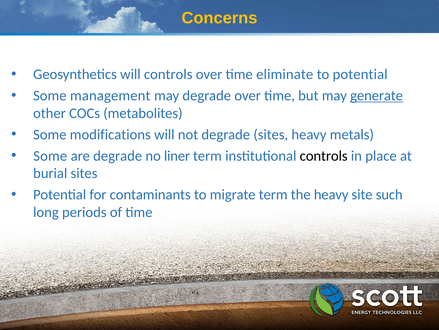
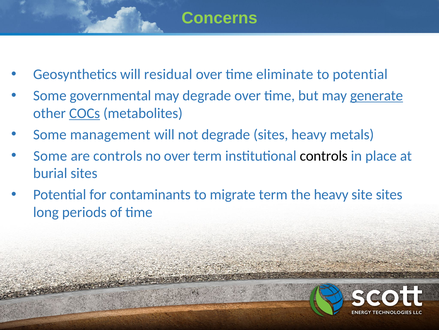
Concerns colour: yellow -> light green
will controls: controls -> residual
management: management -> governmental
COCs underline: none -> present
modifications: modifications -> management
are degrade: degrade -> controls
no liner: liner -> over
site such: such -> sites
